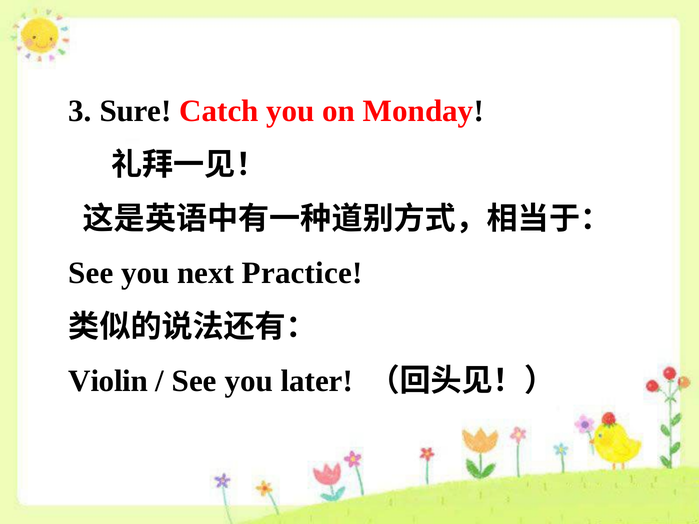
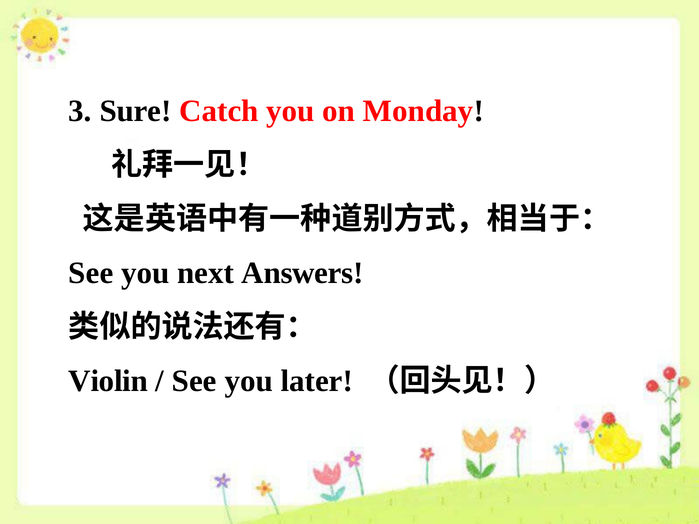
Practice: Practice -> Answers
